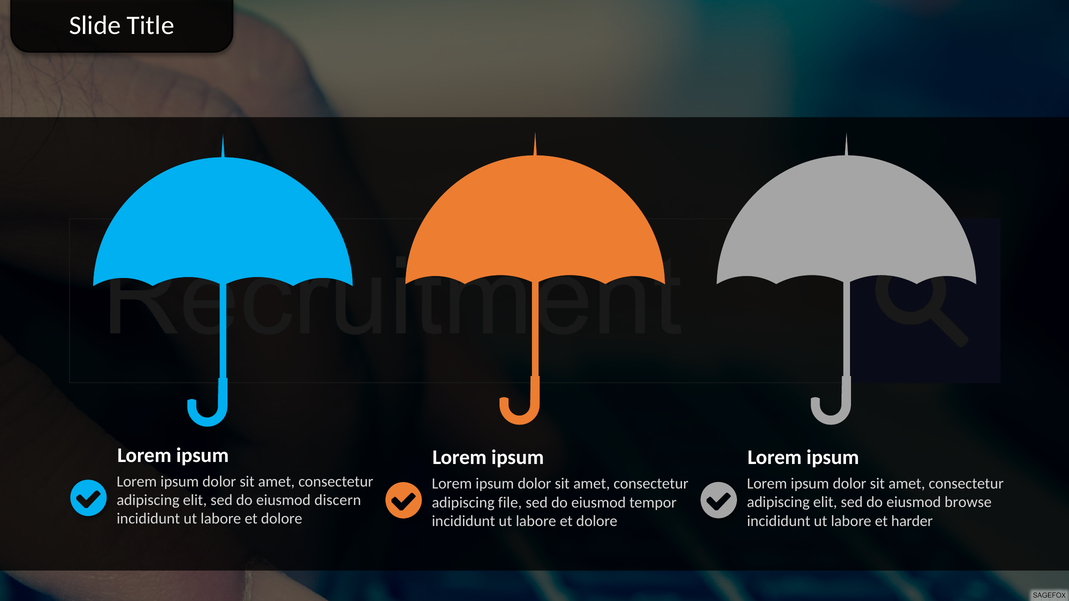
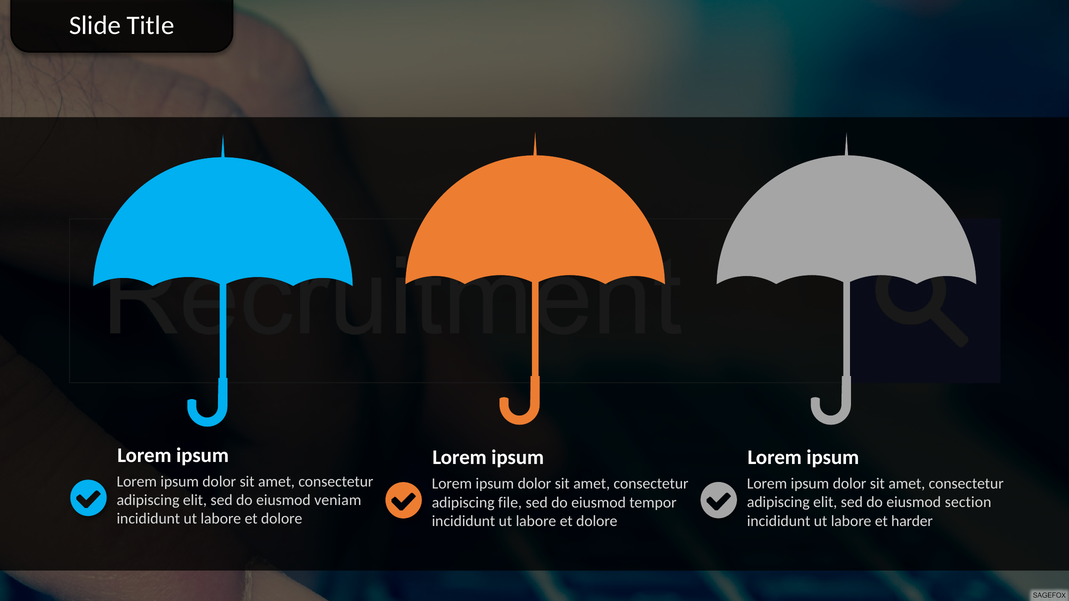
discern: discern -> veniam
browse: browse -> section
